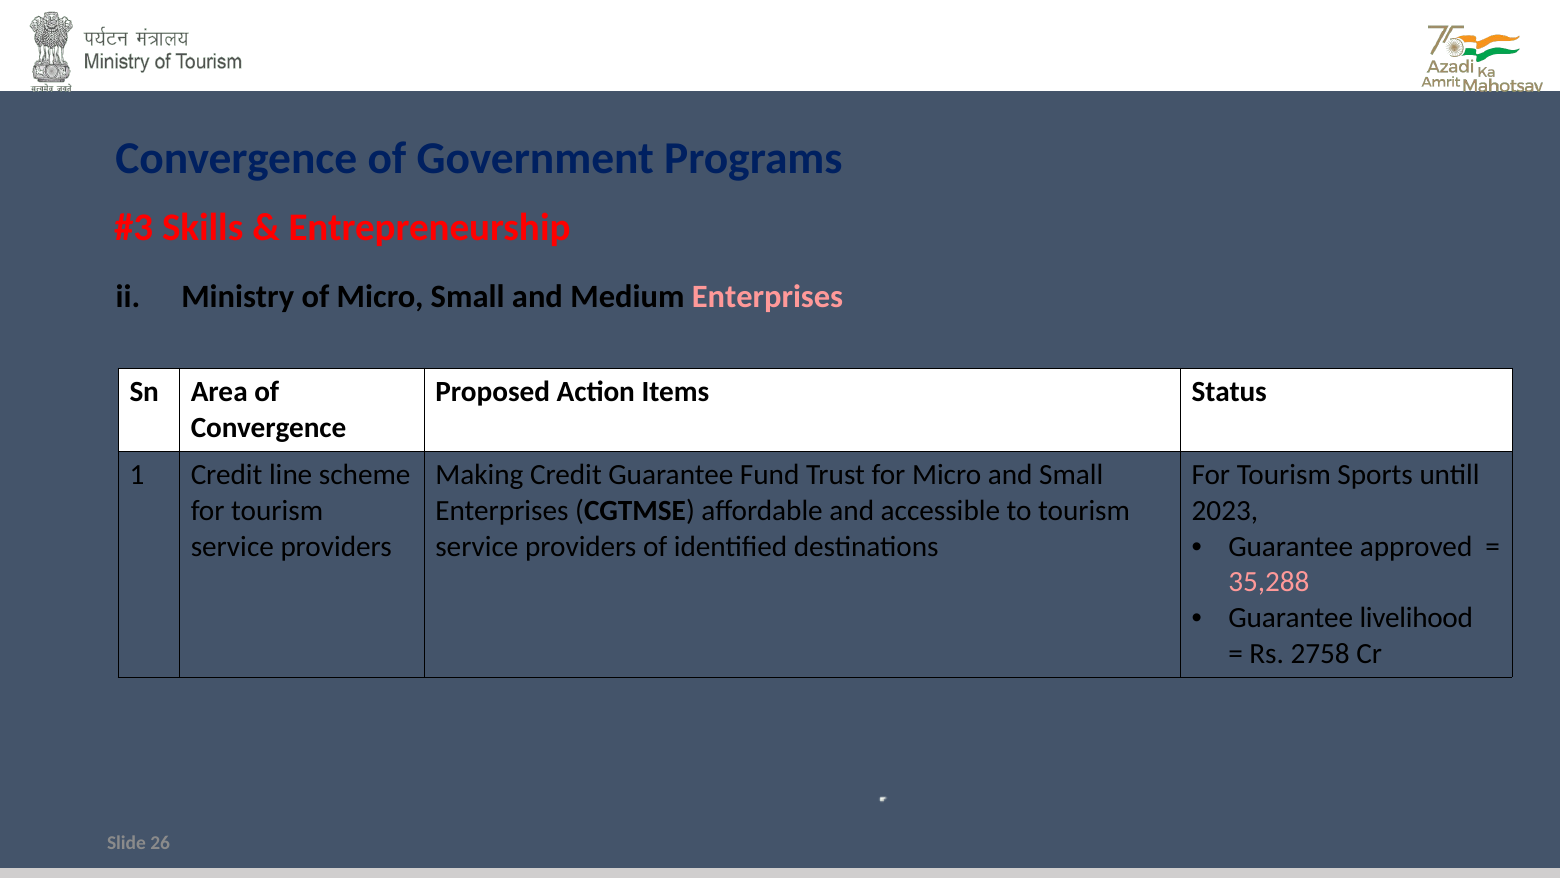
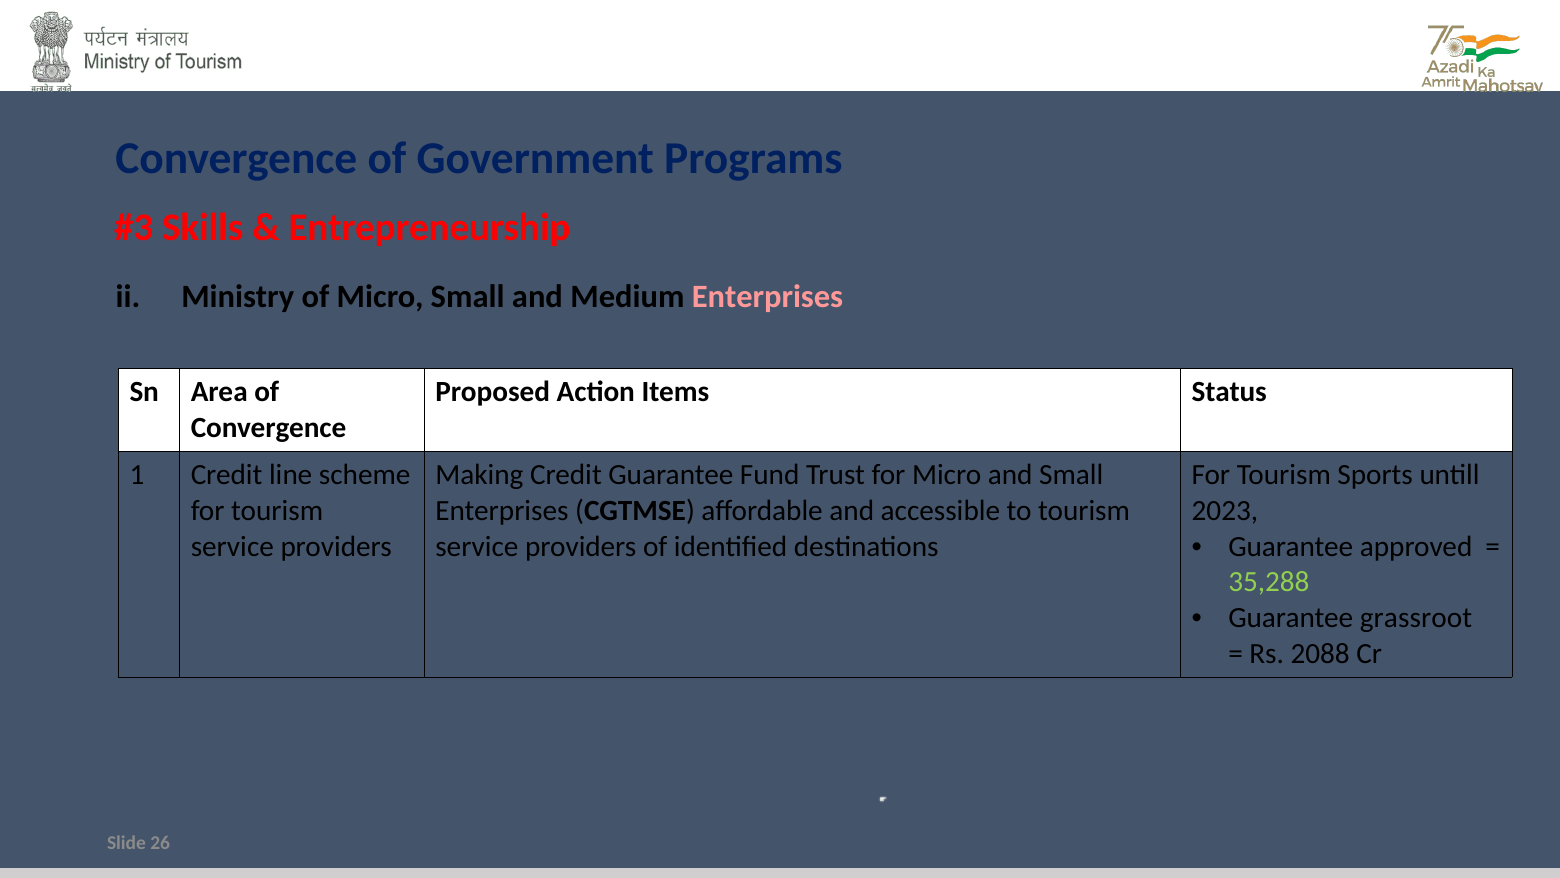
35,288 colour: pink -> light green
livelihood: livelihood -> grassroot
2758: 2758 -> 2088
